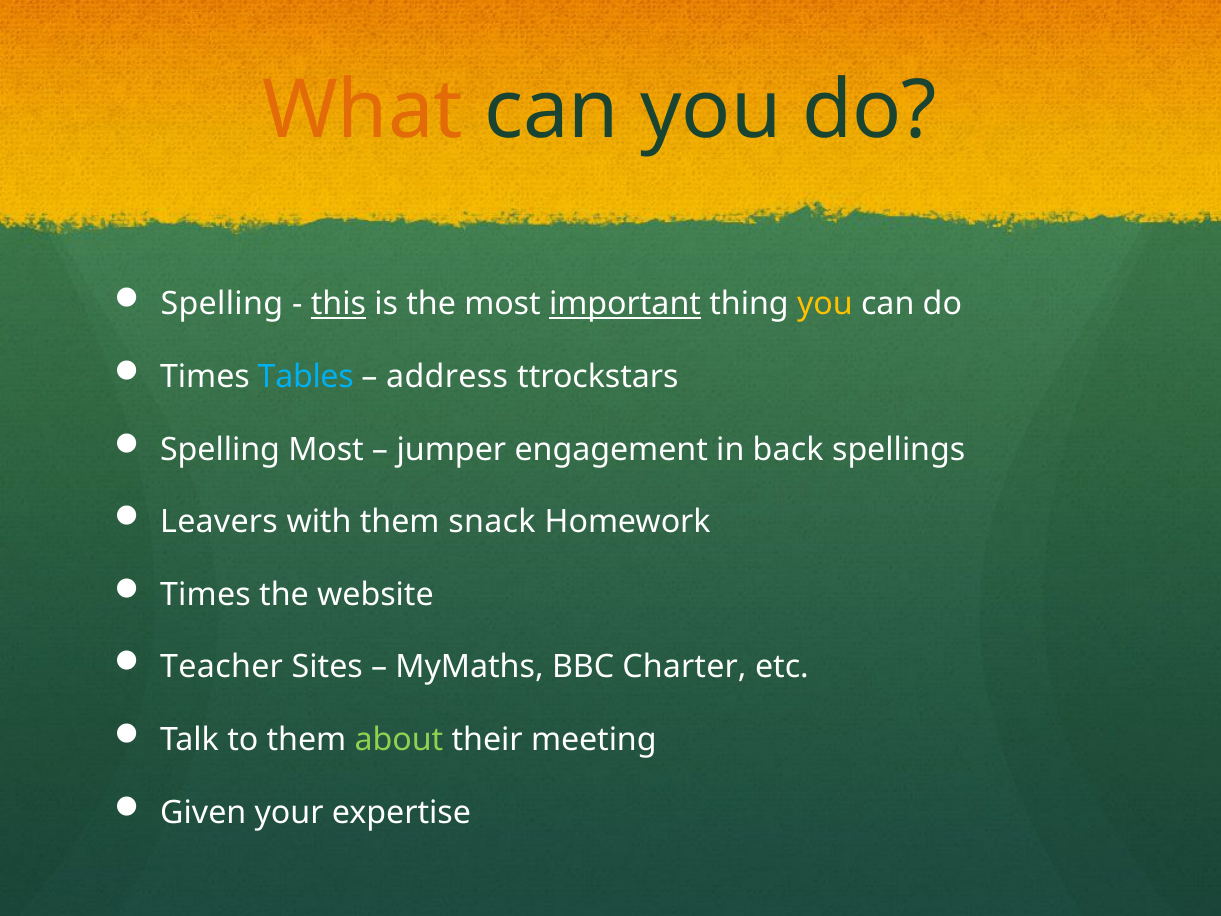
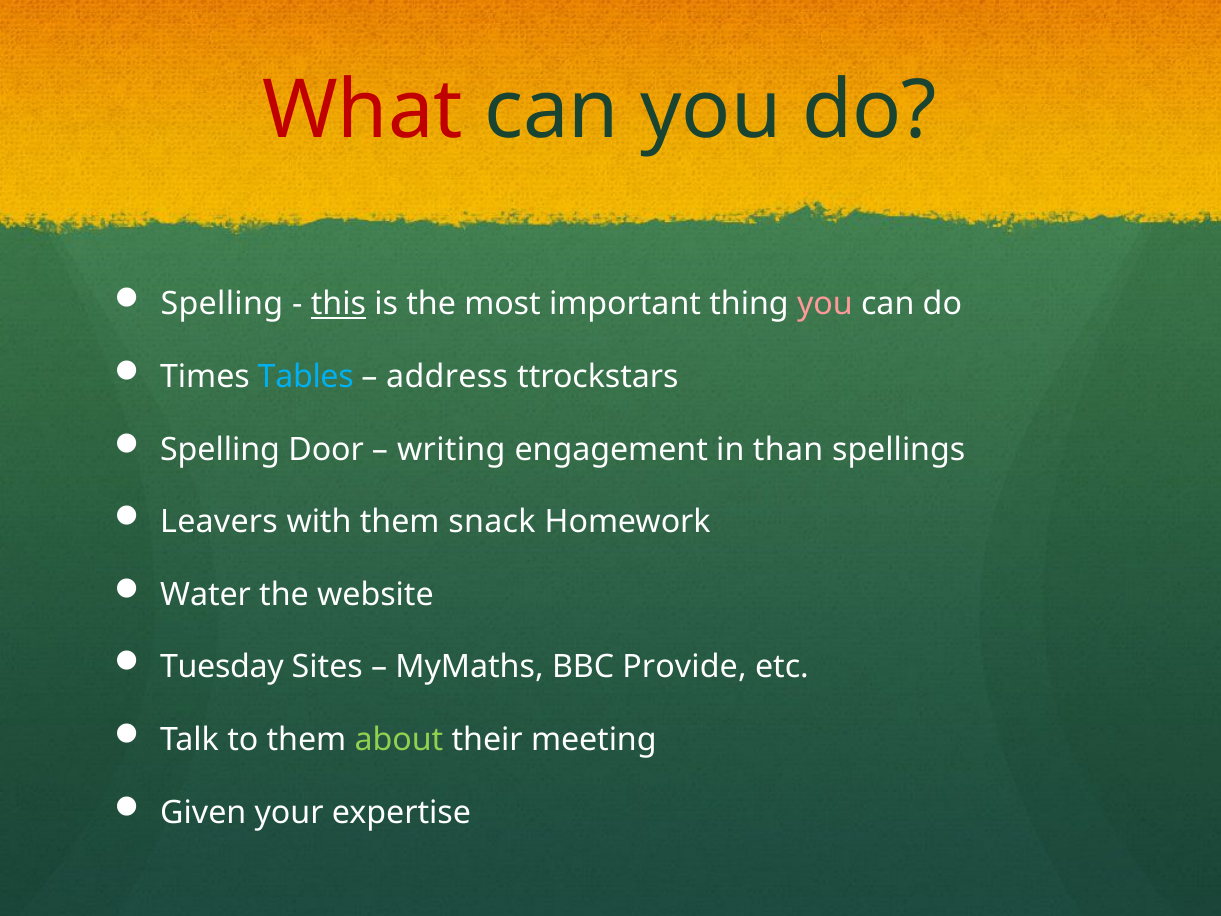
What colour: orange -> red
important underline: present -> none
you at (825, 304) colour: yellow -> pink
Spelling Most: Most -> Door
jumper: jumper -> writing
back: back -> than
Times at (205, 595): Times -> Water
Teacher: Teacher -> Tuesday
Charter: Charter -> Provide
